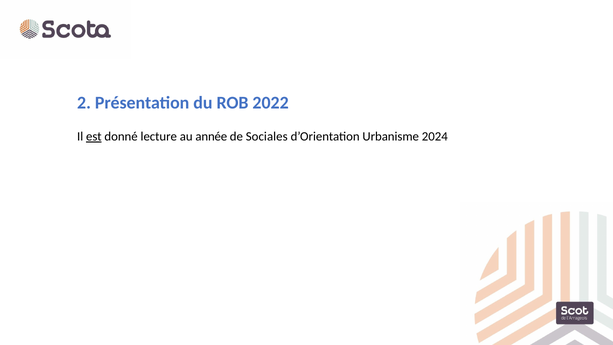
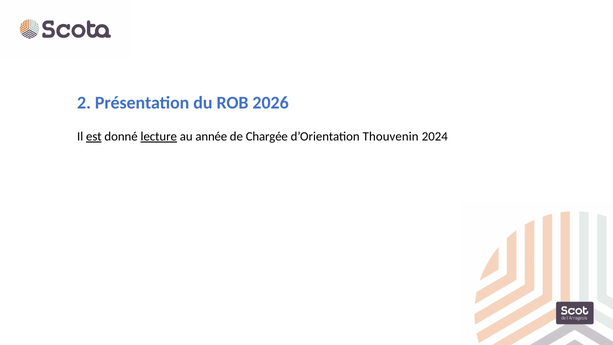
2022: 2022 -> 2026
lecture underline: none -> present
Sociales: Sociales -> Chargée
Urbanisme: Urbanisme -> Thouvenin
